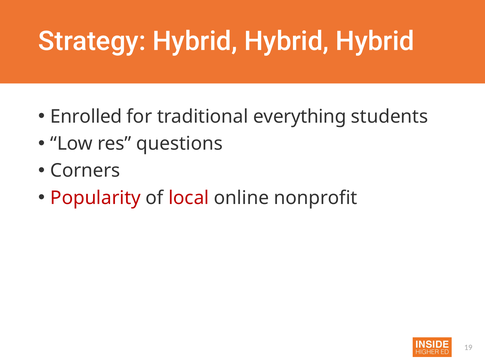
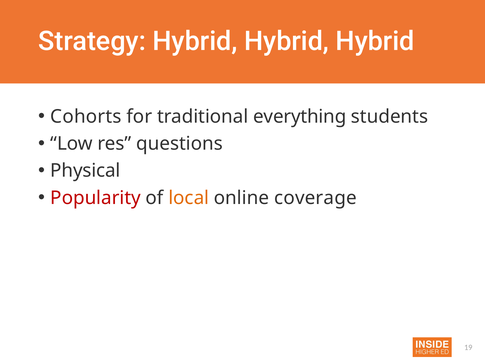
Enrolled: Enrolled -> Cohorts
Corners: Corners -> Physical
local colour: red -> orange
nonprofit: nonprofit -> coverage
